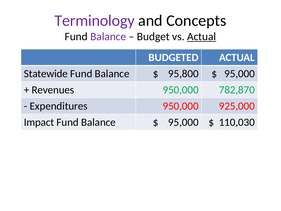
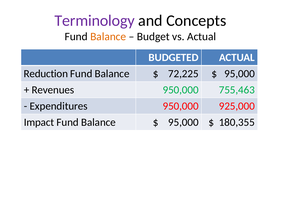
Balance at (108, 37) colour: purple -> orange
Actual at (202, 37) underline: present -> none
Statewide: Statewide -> Reduction
95,800: 95,800 -> 72,225
782,870: 782,870 -> 755,463
110,030: 110,030 -> 180,355
